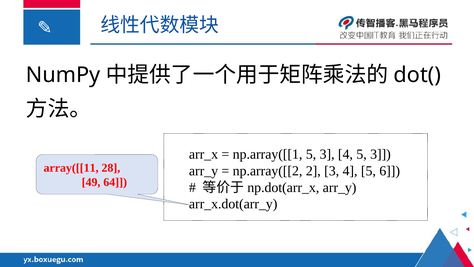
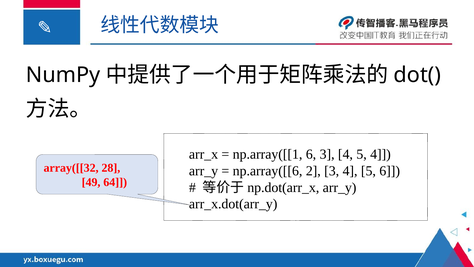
np.array([[1 5: 5 -> 6
4 5 3: 3 -> 4
array([[11: array([[11 -> array([[32
np.array([[2: np.array([[2 -> np.array([[6
